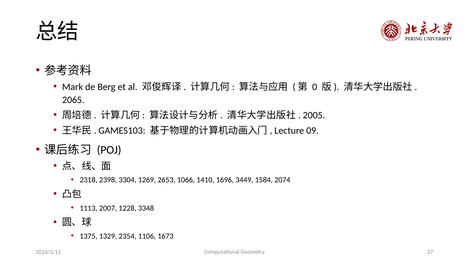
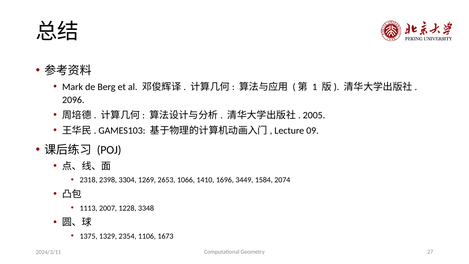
0: 0 -> 1
2065: 2065 -> 2096
